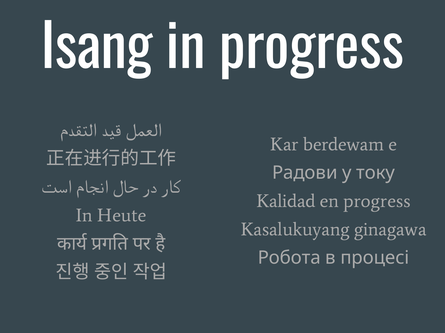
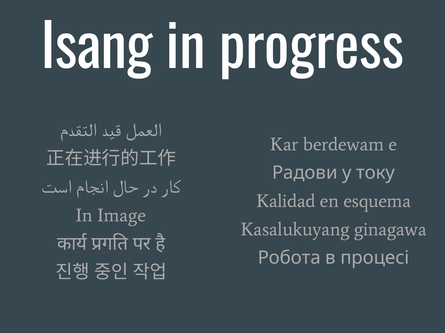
en progress: progress -> esquema
Heute: Heute -> Image
